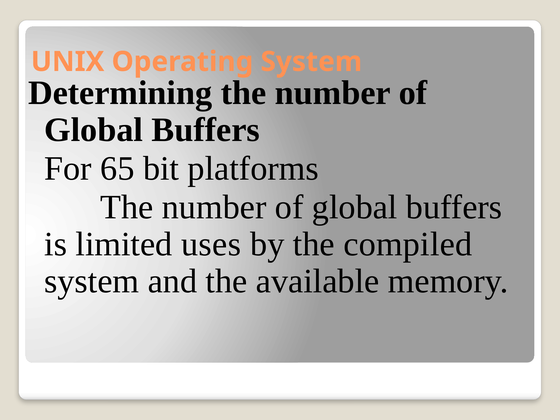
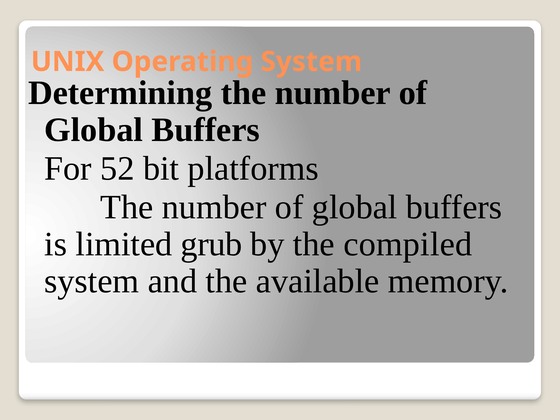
65: 65 -> 52
uses: uses -> grub
